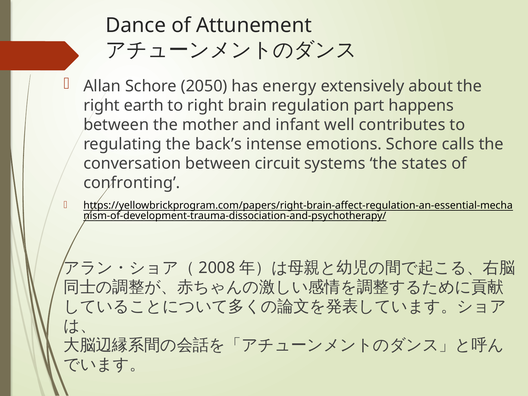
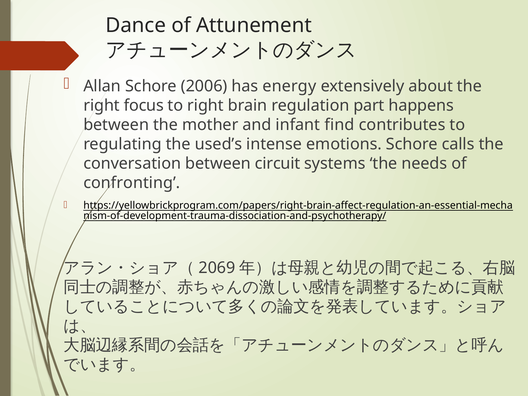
2050: 2050 -> 2006
earth: earth -> focus
well: well -> find
back’s: back’s -> used’s
states: states -> needs
2008: 2008 -> 2069
